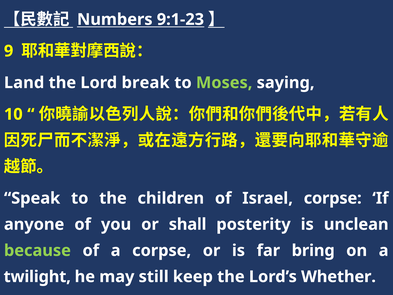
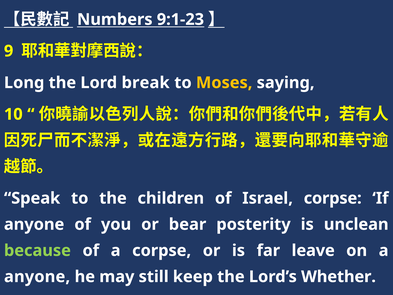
Land: Land -> Long
Moses colour: light green -> yellow
shall: shall -> bear
bring: bring -> leave
twilight at (37, 276): twilight -> anyone
